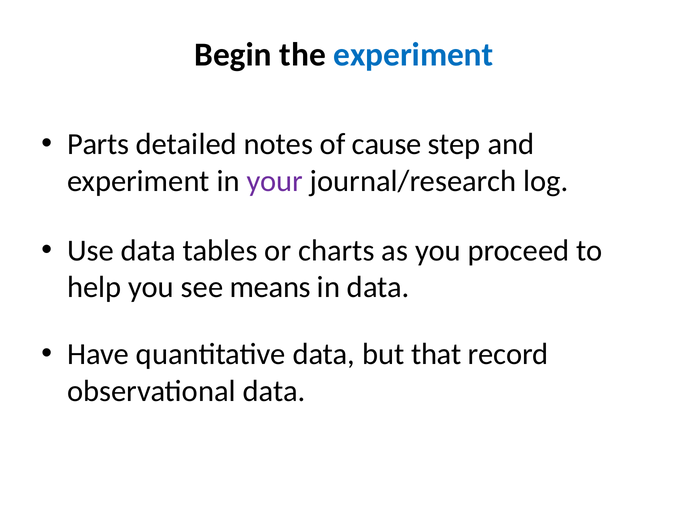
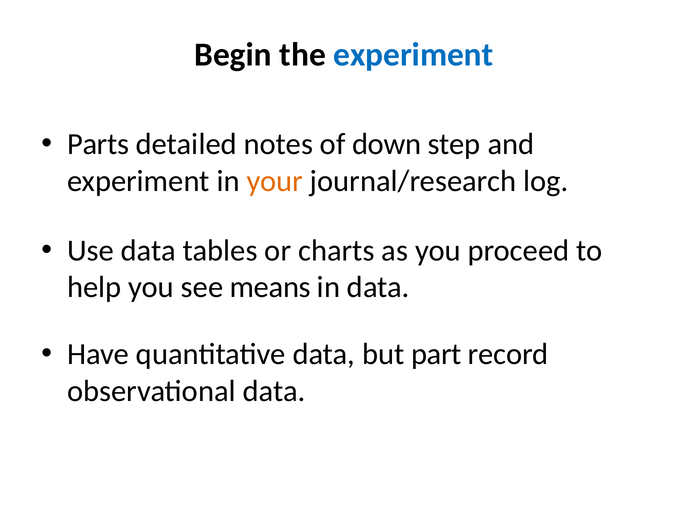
cause: cause -> down
your colour: purple -> orange
that: that -> part
